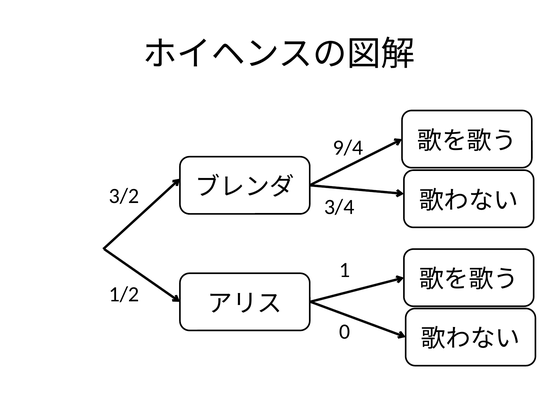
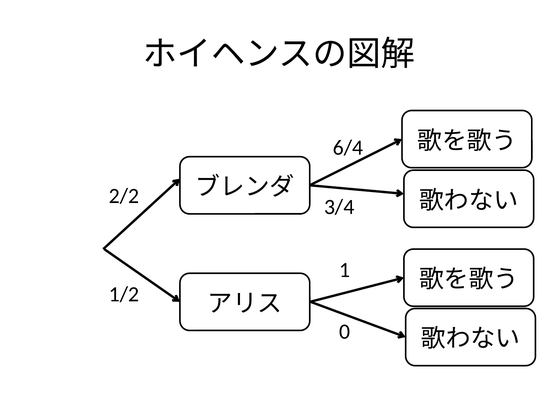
9/4: 9/4 -> 6/4
3/2: 3/2 -> 2/2
